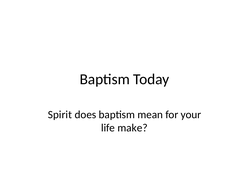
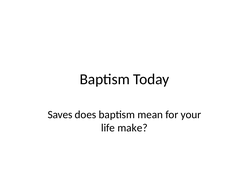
Spirit: Spirit -> Saves
